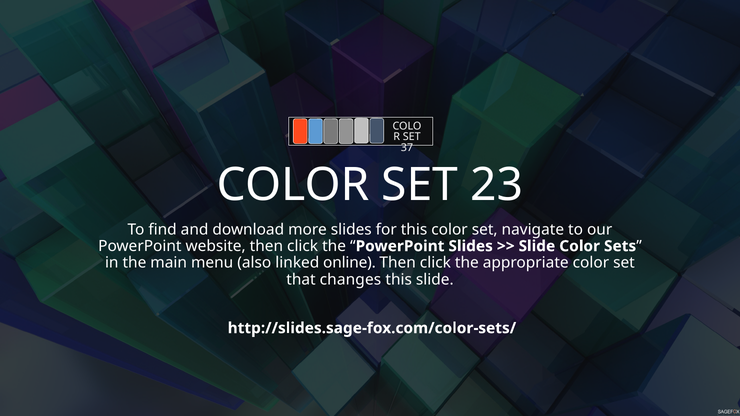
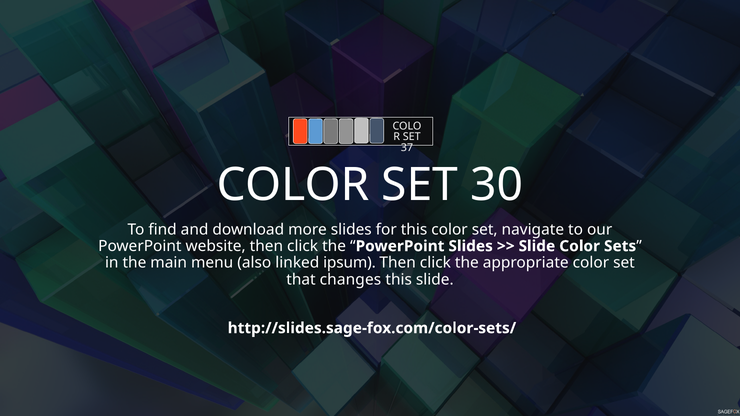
23: 23 -> 30
online: online -> ipsum
